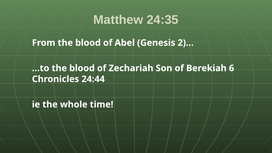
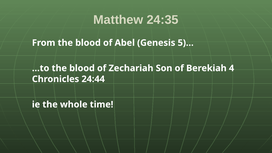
2)…: 2)… -> 5)…
6: 6 -> 4
